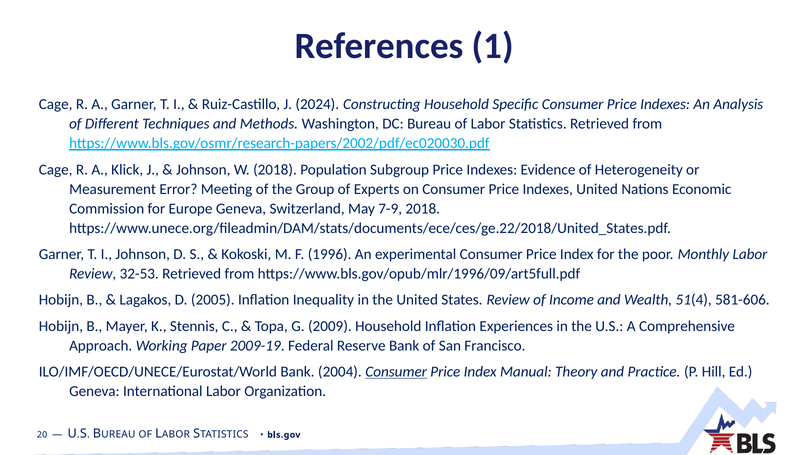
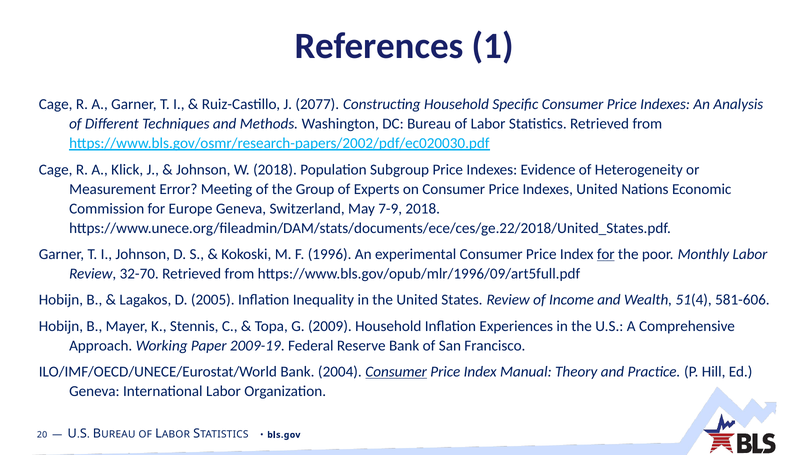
2024: 2024 -> 2077
for at (606, 254) underline: none -> present
32-53: 32-53 -> 32-70
